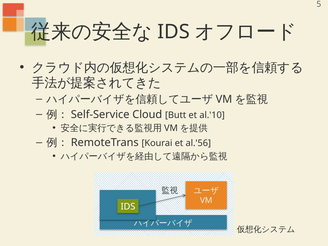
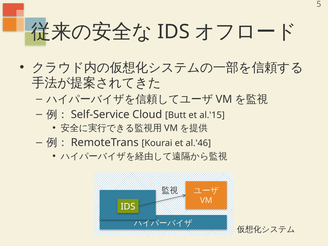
al.'10: al.'10 -> al.'15
al.'56: al.'56 -> al.'46
